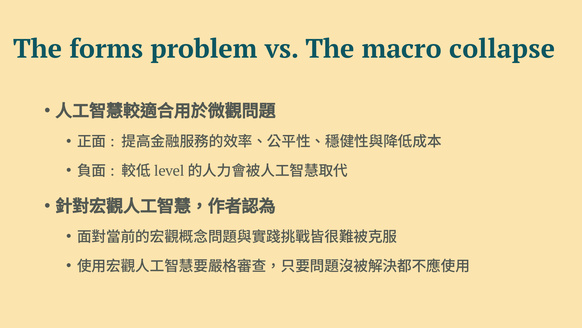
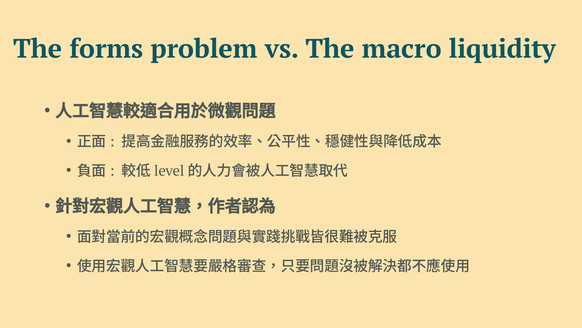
collapse: collapse -> liquidity
